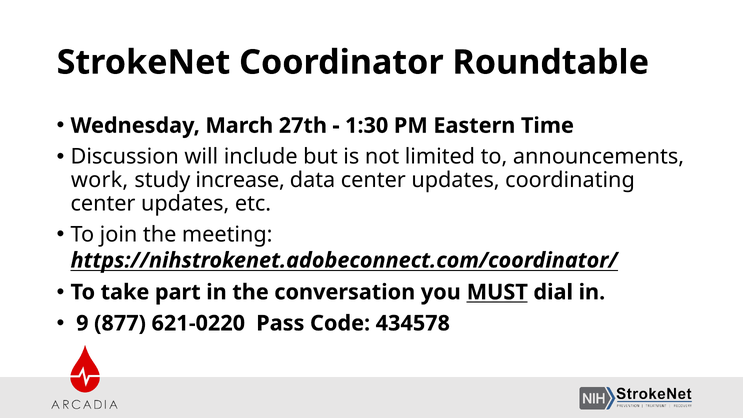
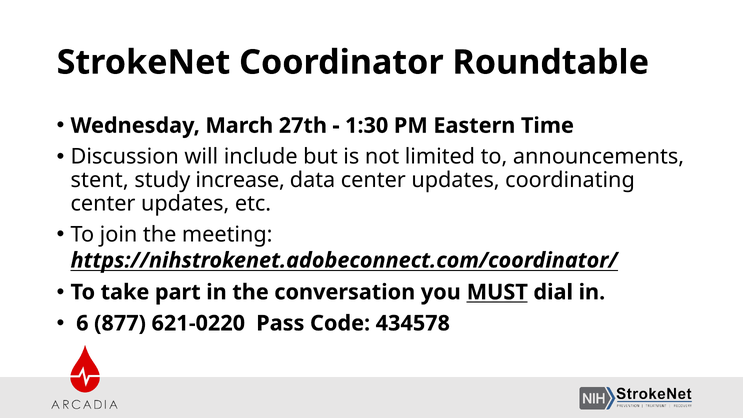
work: work -> stent
9: 9 -> 6
